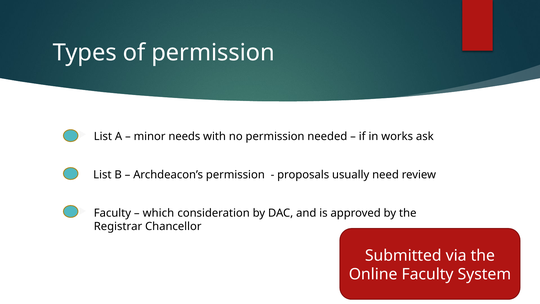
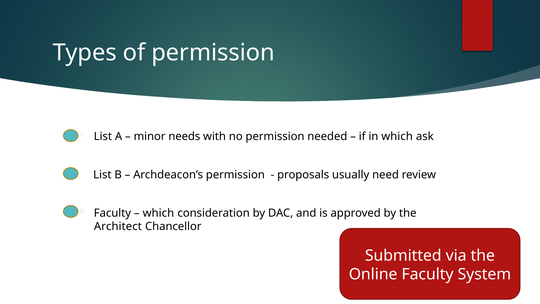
in works: works -> which
Registrar: Registrar -> Architect
